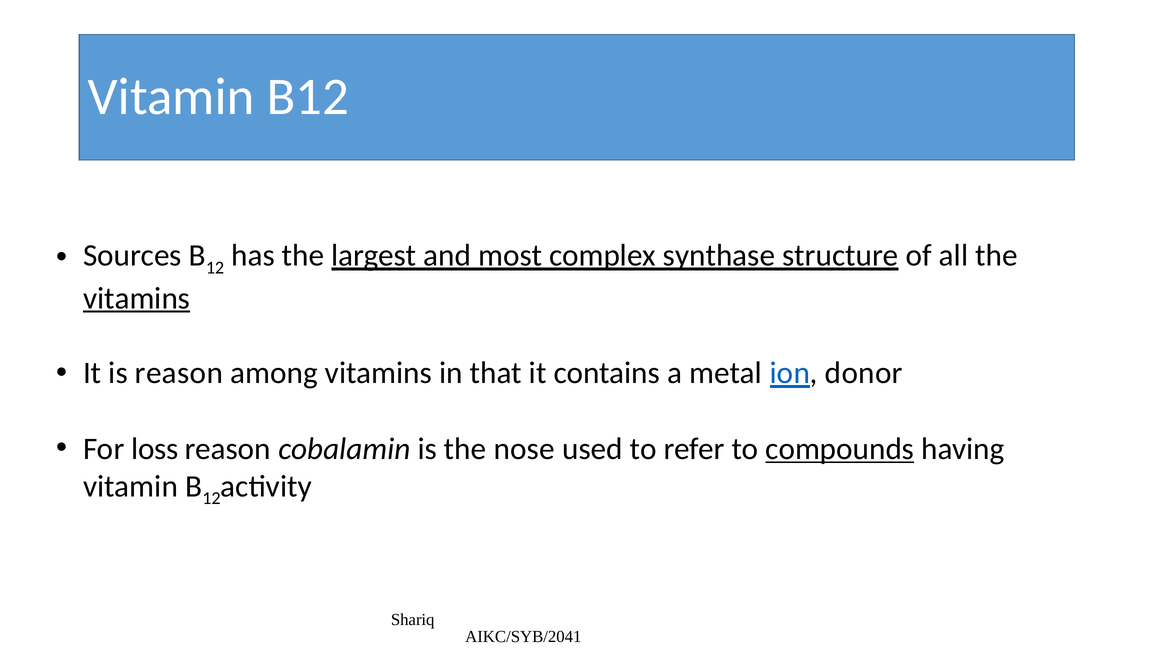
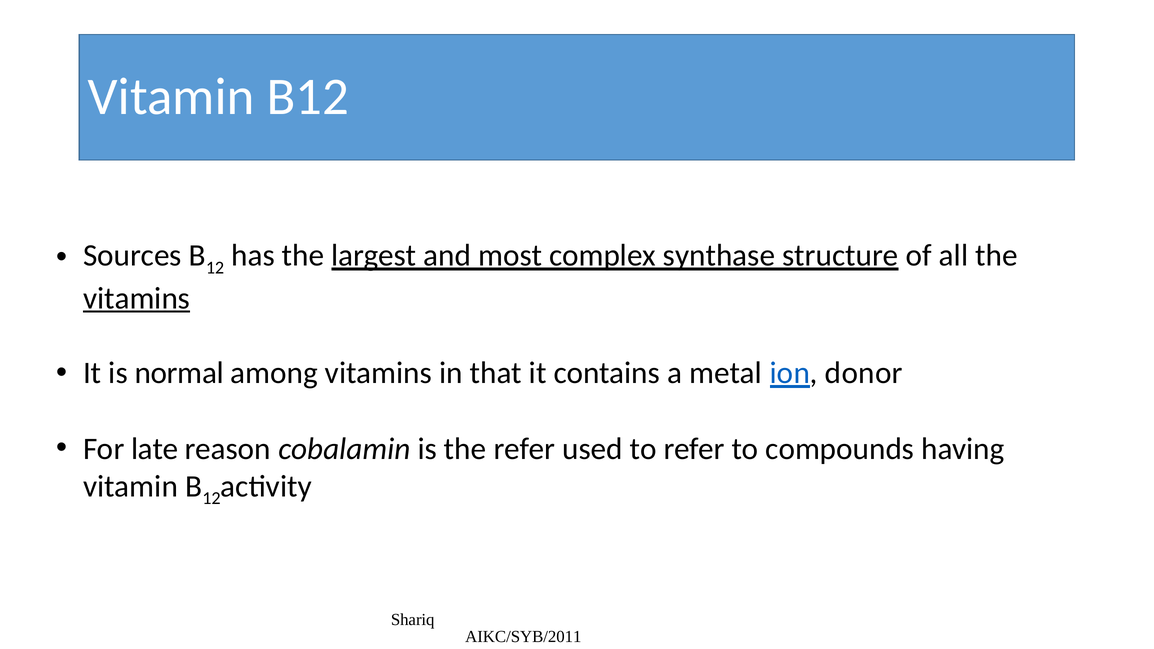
is reason: reason -> normal
loss: loss -> late
the nose: nose -> refer
compounds underline: present -> none
AIKC/SYB/2041: AIKC/SYB/2041 -> AIKC/SYB/2011
